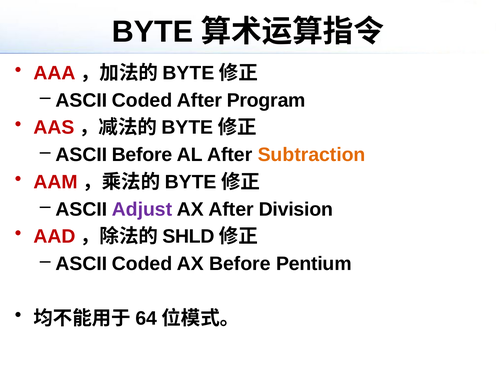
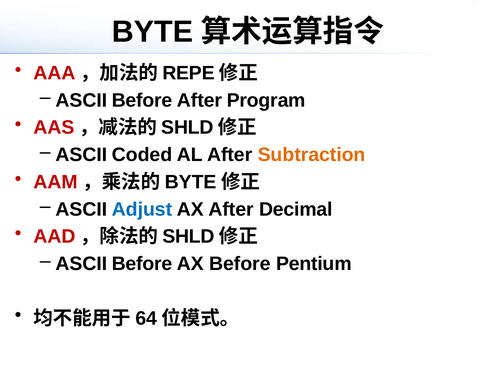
BYTE at (188, 73): BYTE -> REPE
Coded at (142, 100): Coded -> Before
BYTE at (187, 128): BYTE -> SHLD
ASCII Before: Before -> Coded
Adjust colour: purple -> blue
Division: Division -> Decimal
Coded at (142, 264): Coded -> Before
